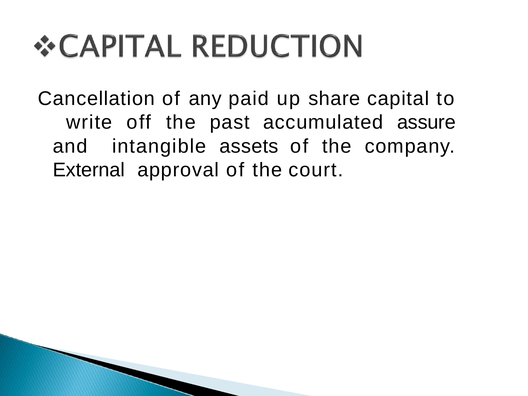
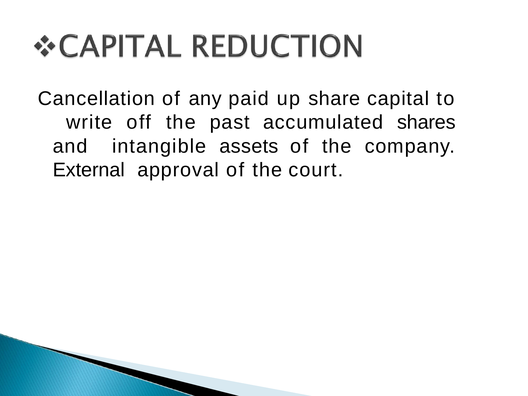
assure: assure -> shares
